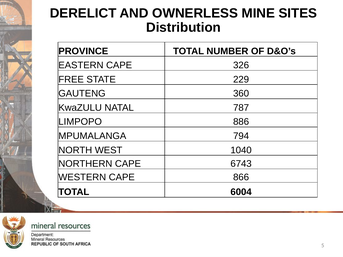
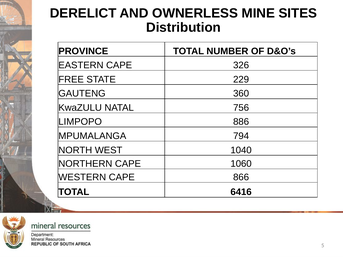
787: 787 -> 756
6743: 6743 -> 1060
6004: 6004 -> 6416
